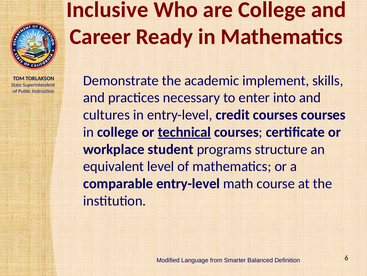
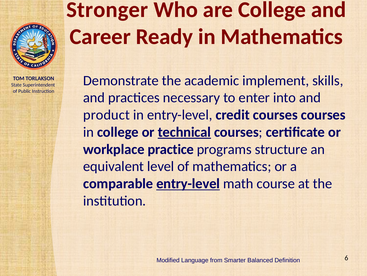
Inclusive: Inclusive -> Stronger
cultures: cultures -> product
student: student -> practice
entry-level at (188, 183) underline: none -> present
